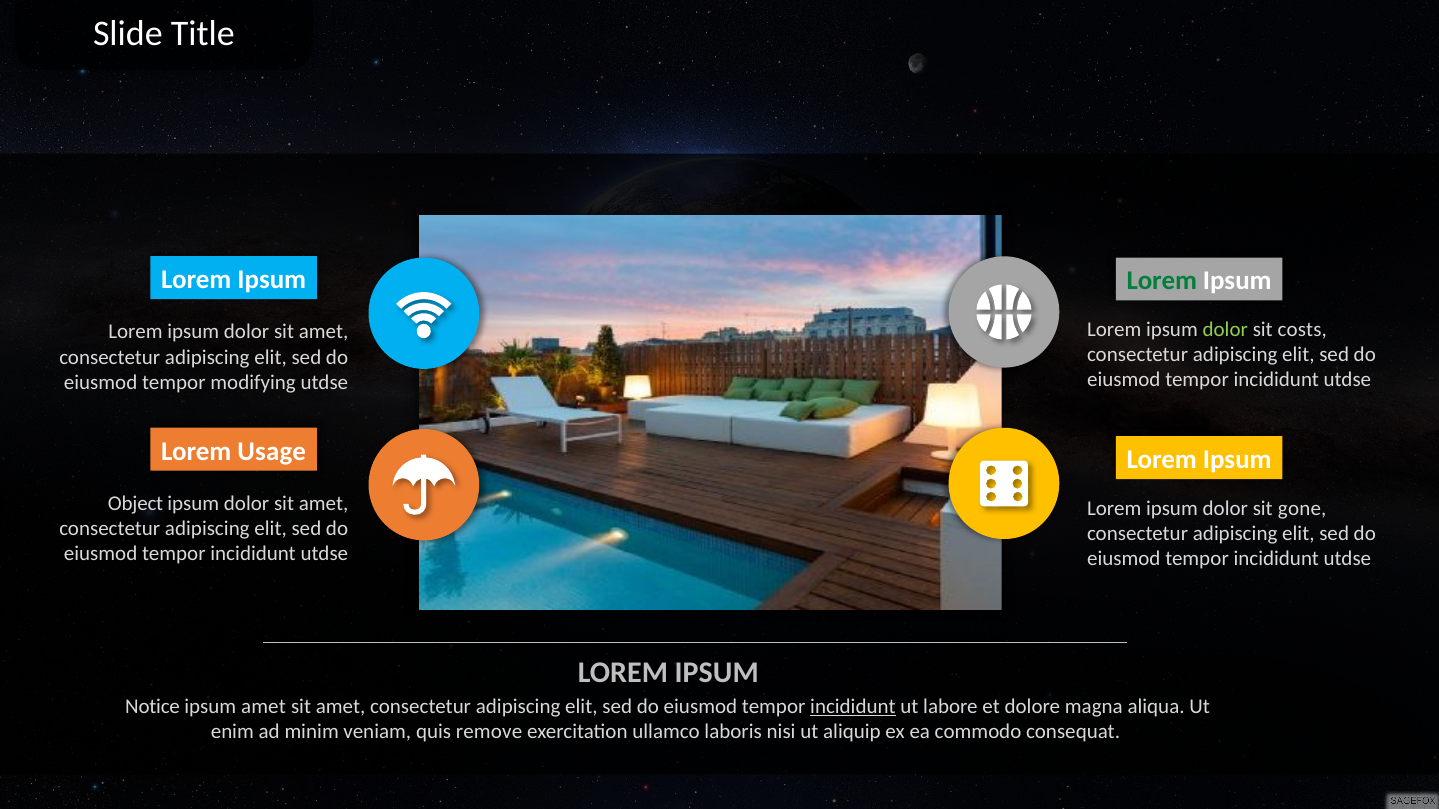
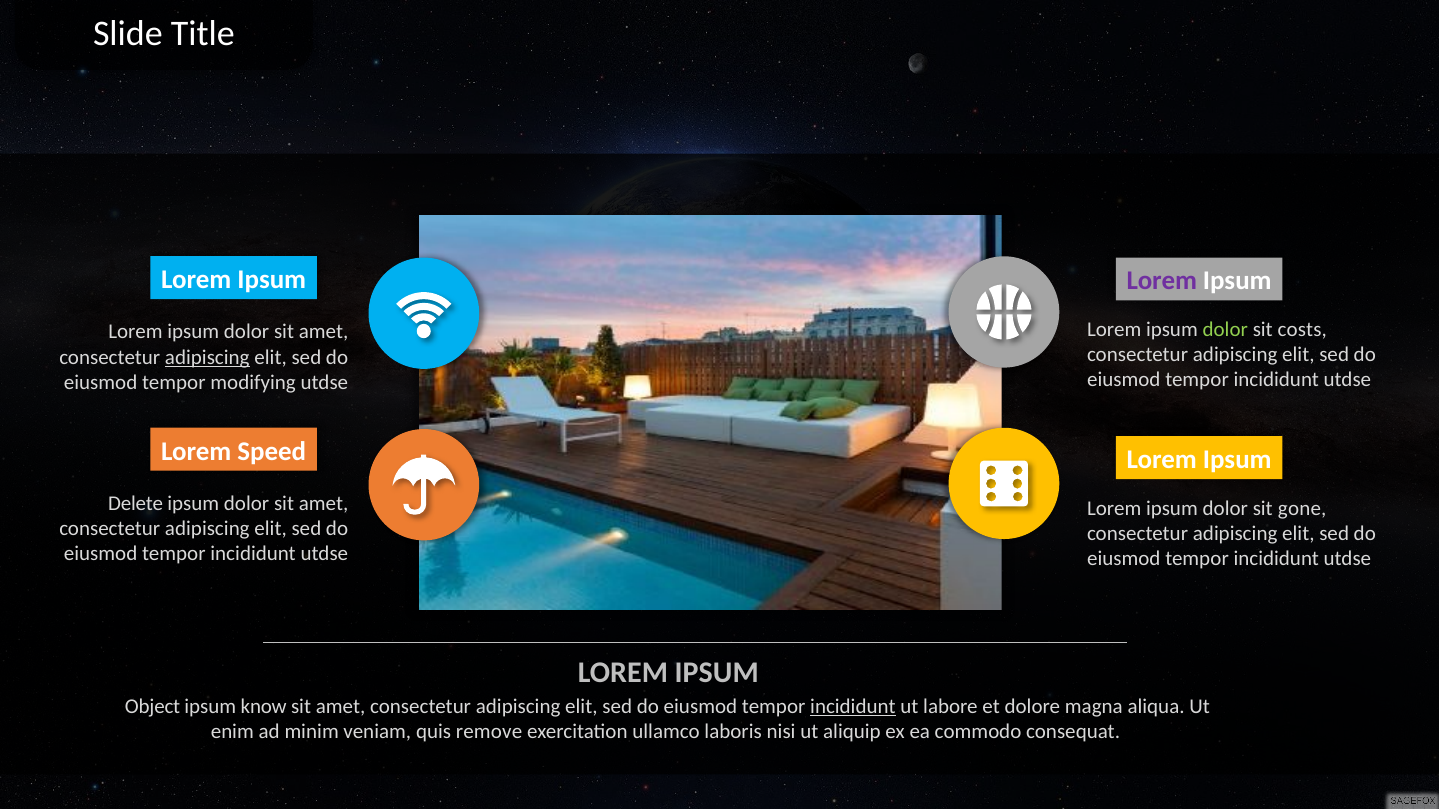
Lorem at (1162, 281) colour: green -> purple
adipiscing at (207, 357) underline: none -> present
Usage: Usage -> Speed
Object: Object -> Delete
Notice: Notice -> Object
ipsum amet: amet -> know
